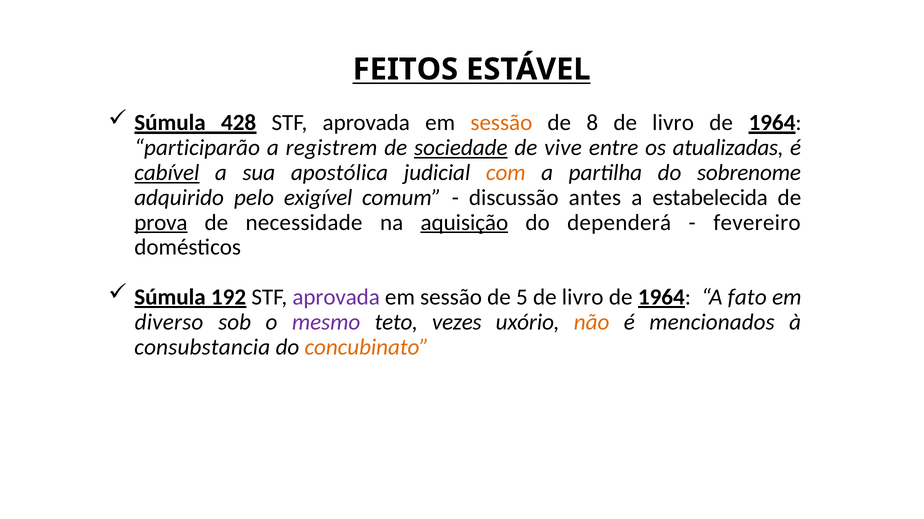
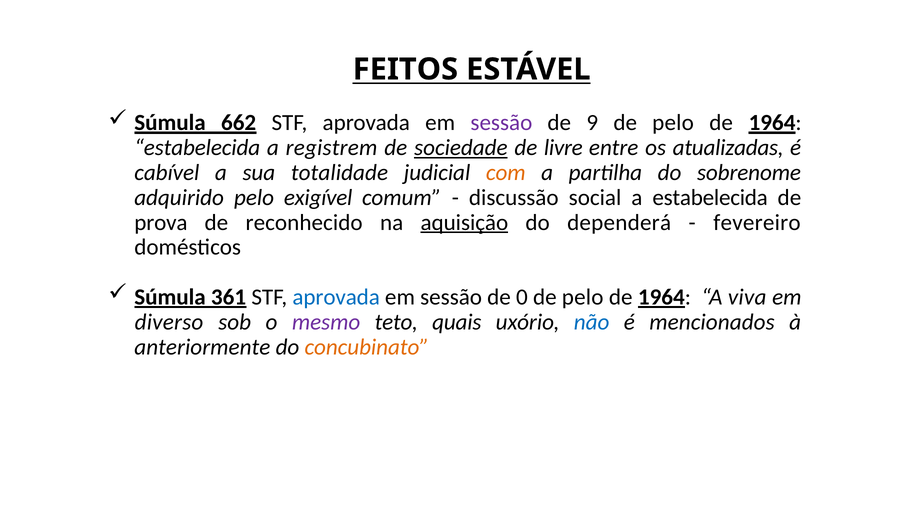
428: 428 -> 662
sessão at (501, 123) colour: orange -> purple
8: 8 -> 9
livro at (673, 123): livro -> pelo
participarão at (197, 148): participarão -> estabelecida
vive: vive -> livre
cabível underline: present -> none
apostólica: apostólica -> totalidade
antes: antes -> social
prova underline: present -> none
necessidade: necessidade -> reconhecido
192: 192 -> 361
aprovada at (336, 298) colour: purple -> blue
5: 5 -> 0
livro at (583, 298): livro -> pelo
fato: fato -> viva
vezes: vezes -> quais
não colour: orange -> blue
consubstancia: consubstancia -> anteriormente
